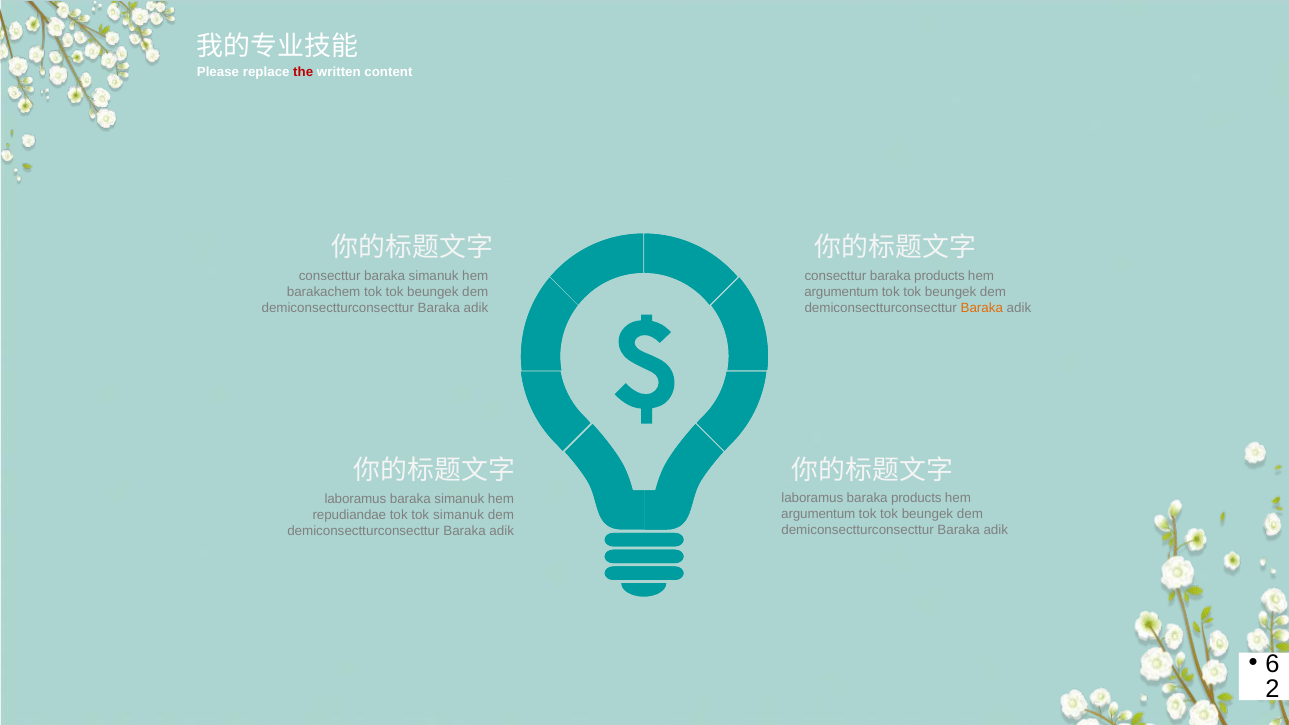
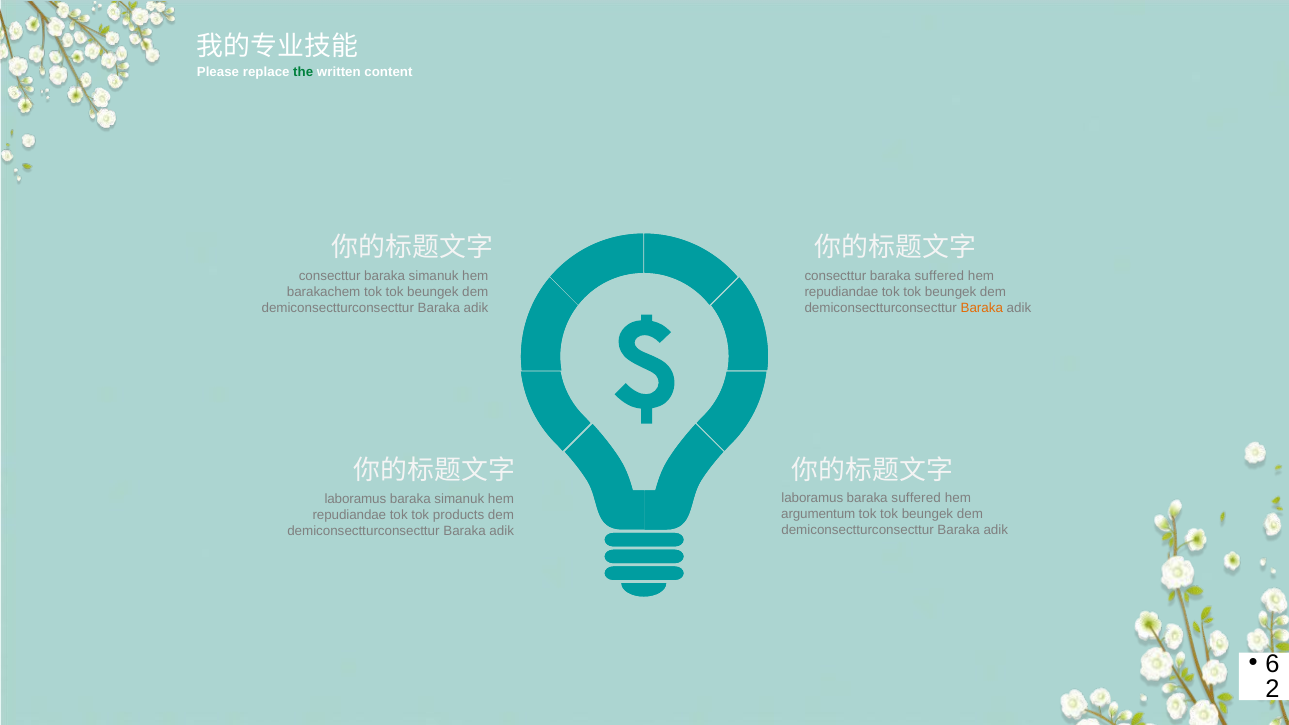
the colour: red -> green
consecttur baraka products: products -> suffered
argumentum at (841, 292): argumentum -> repudiandae
products at (916, 498): products -> suffered
tok simanuk: simanuk -> products
